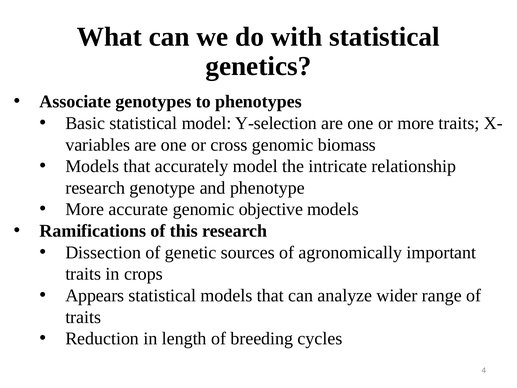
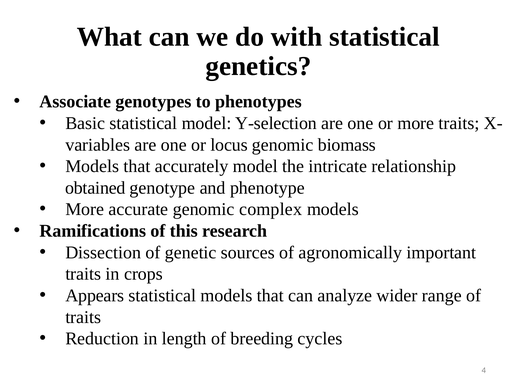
cross: cross -> locus
research at (95, 188): research -> obtained
objective: objective -> complex
